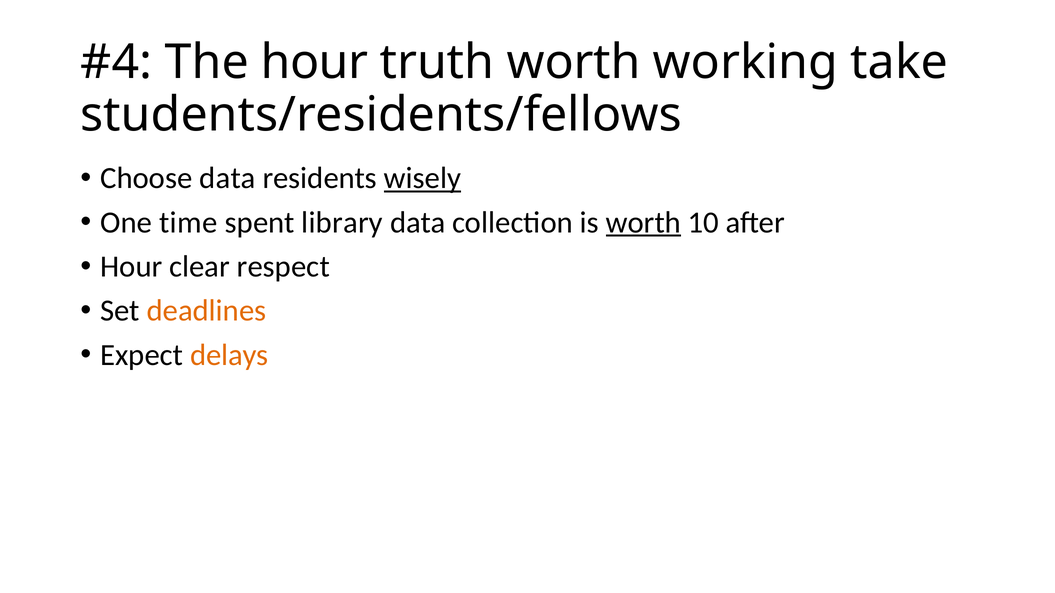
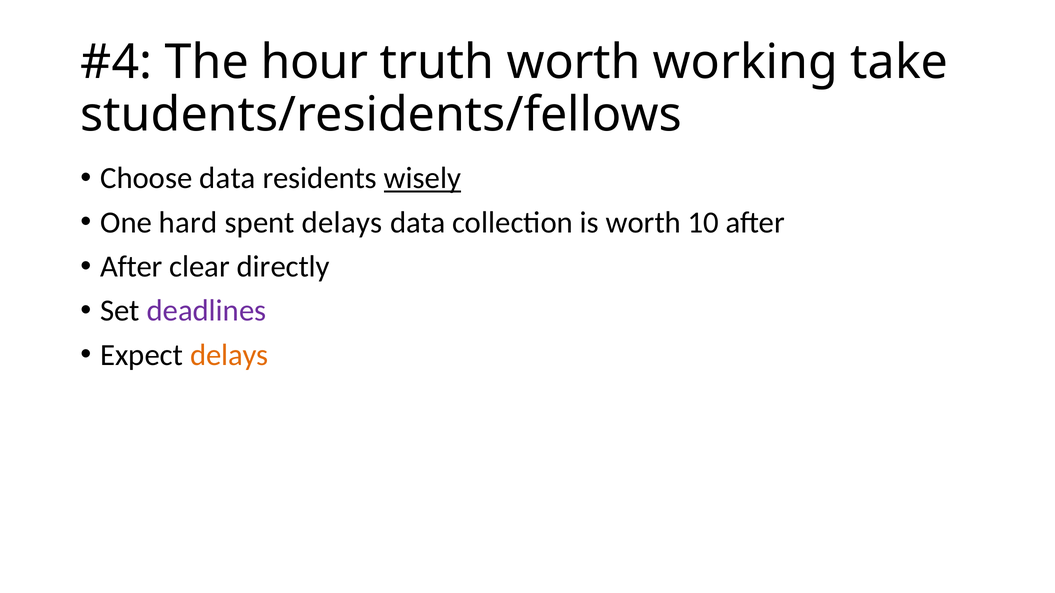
time: time -> hard
spent library: library -> delays
worth at (643, 223) underline: present -> none
Hour at (131, 267): Hour -> After
respect: respect -> directly
deadlines colour: orange -> purple
